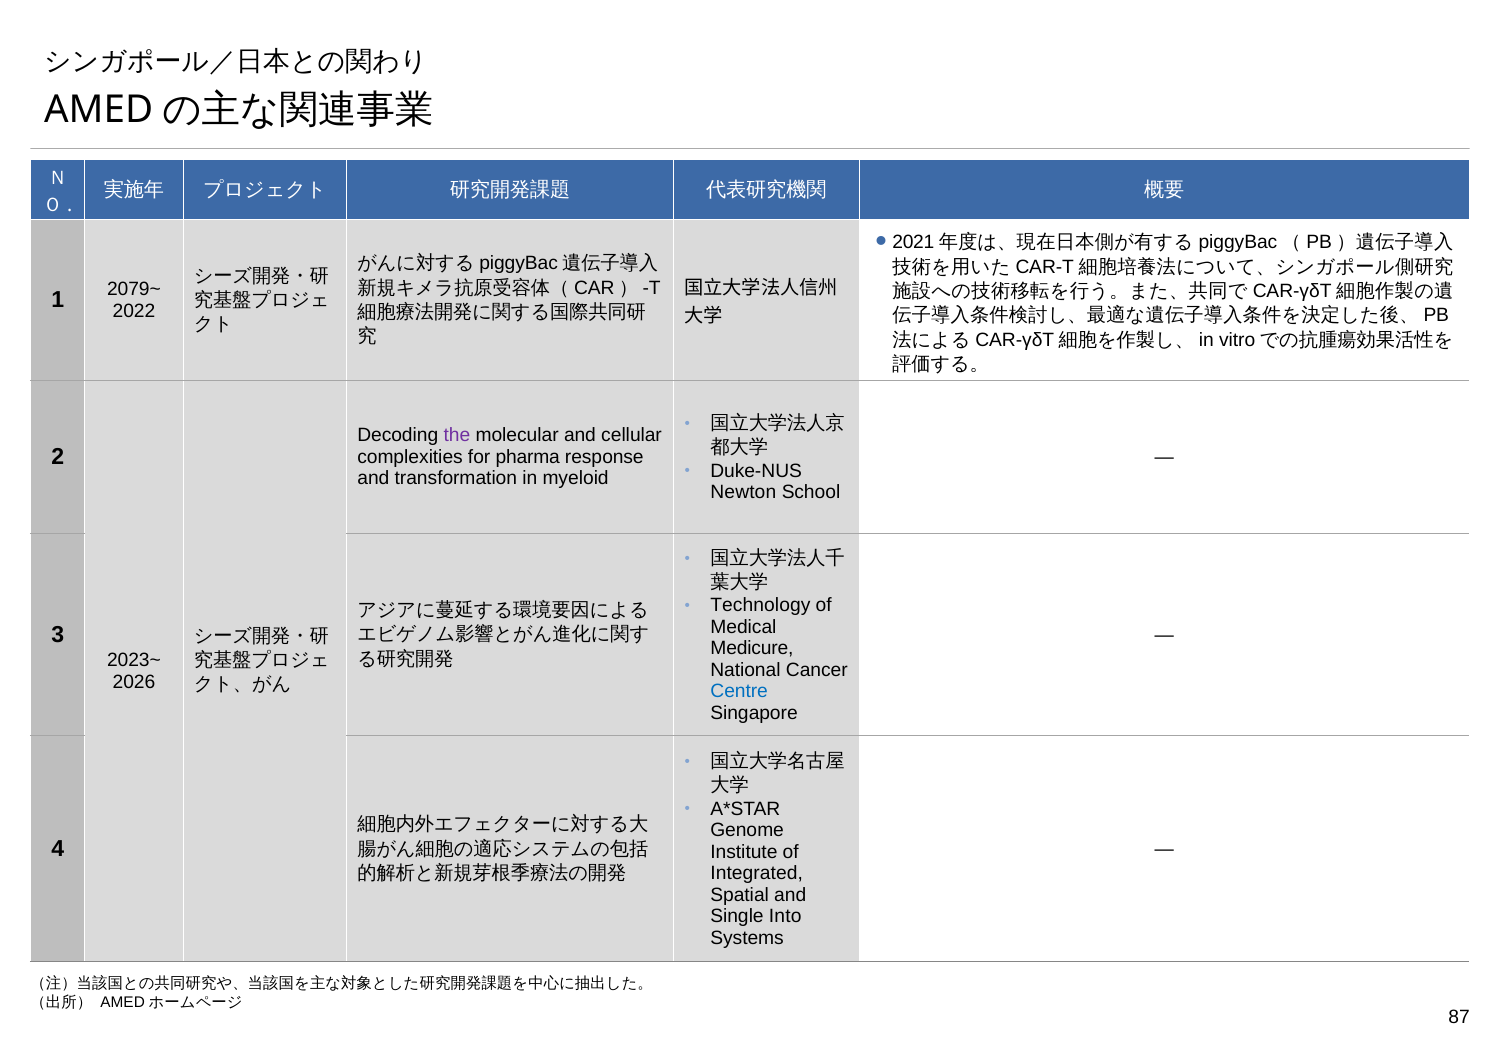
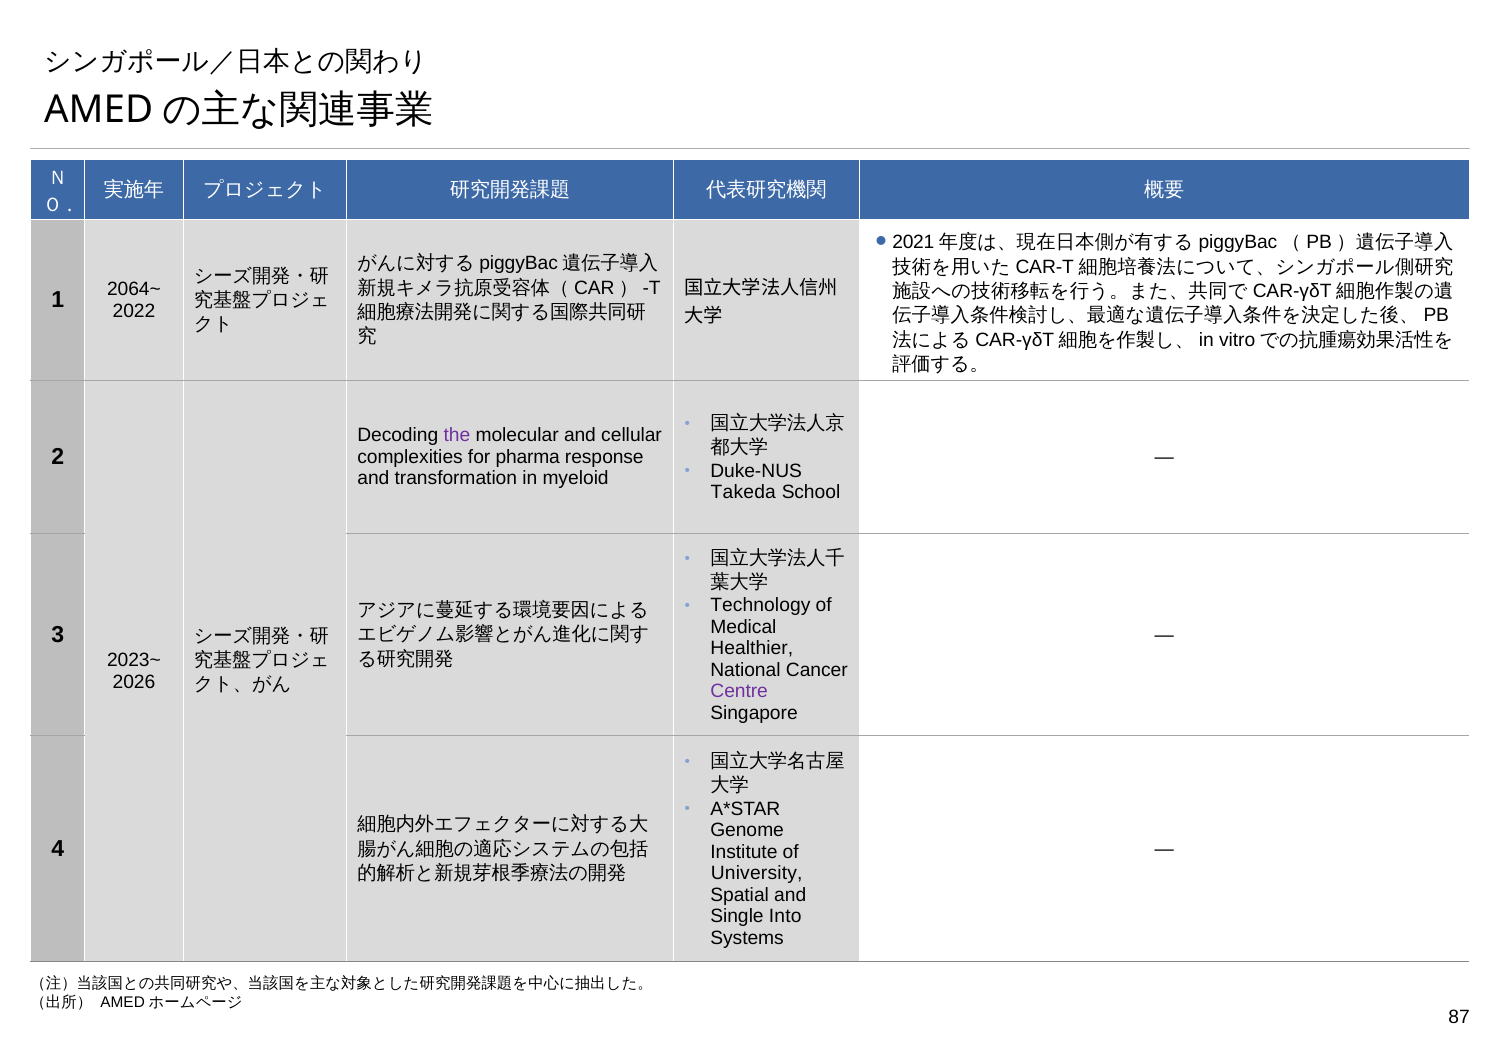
2079~: 2079~ -> 2064~
Newton: Newton -> Takeda
Medicure: Medicure -> Healthier
Centre colour: blue -> purple
Integrated: Integrated -> University
